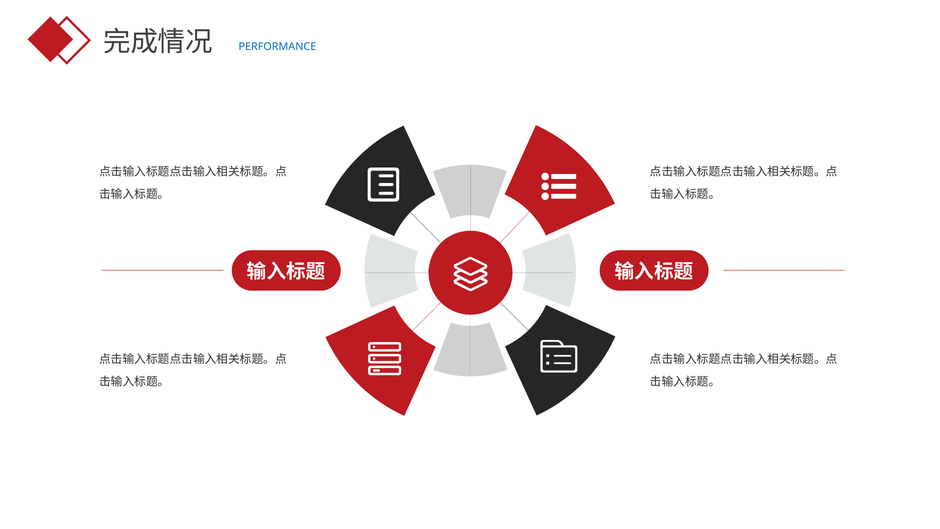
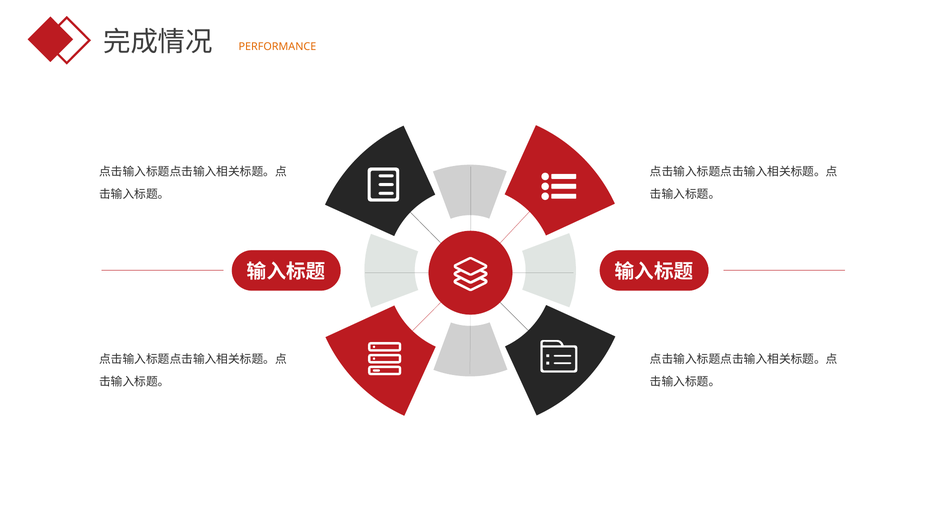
PERFORMANCE colour: blue -> orange
